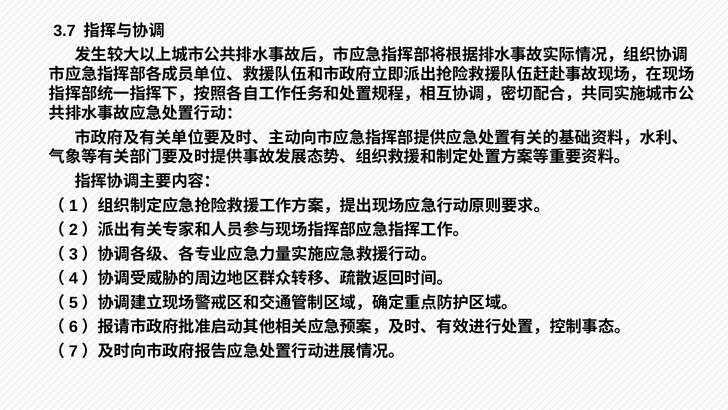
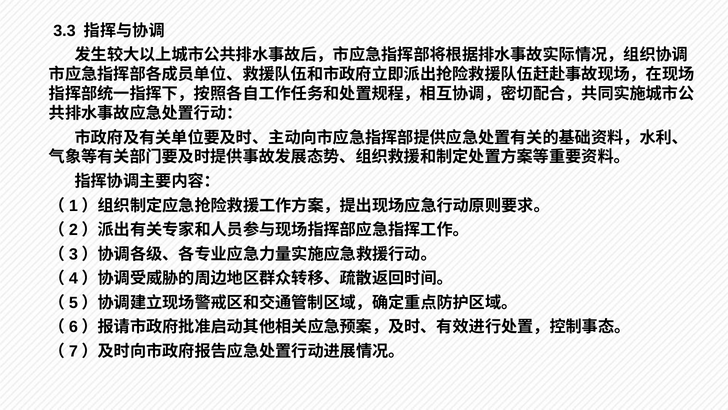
3.7: 3.7 -> 3.3
